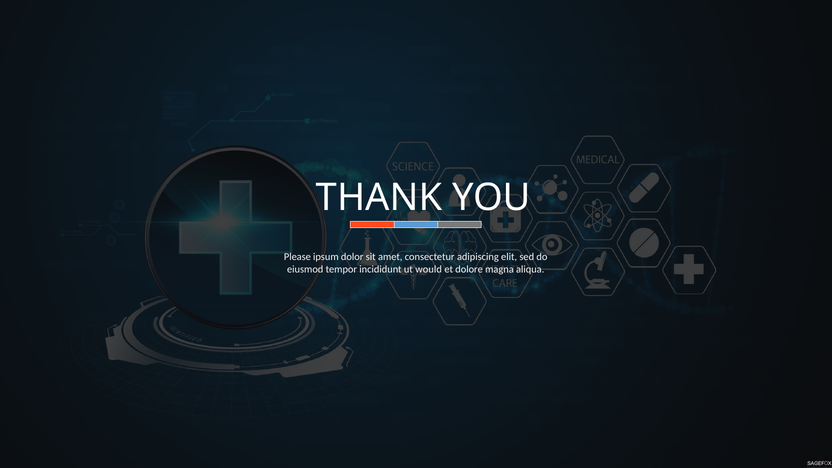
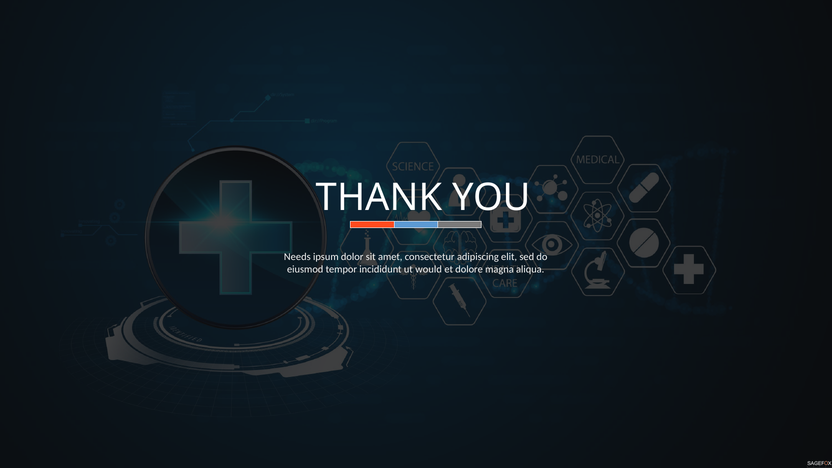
Please: Please -> Needs
